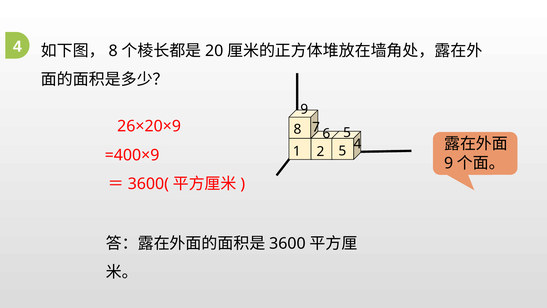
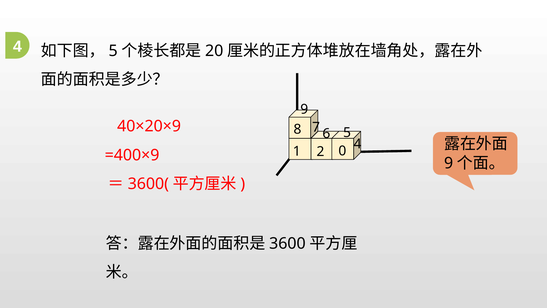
8 at (113, 51): 8 -> 5
26×20×9: 26×20×9 -> 40×20×9
2 5: 5 -> 0
